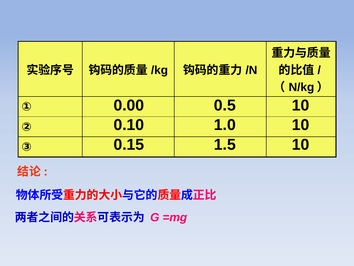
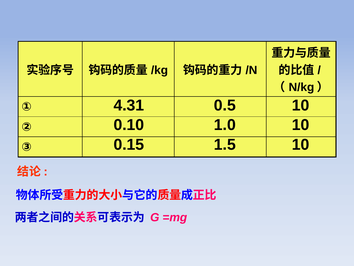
0.00: 0.00 -> 4.31
